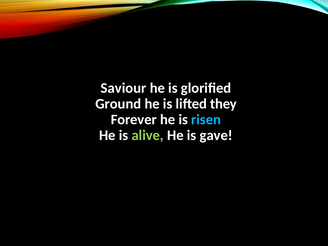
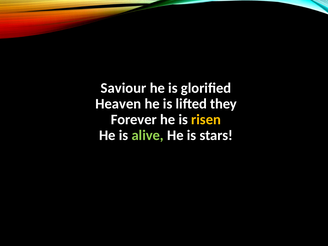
Ground: Ground -> Heaven
risen colour: light blue -> yellow
gave: gave -> stars
